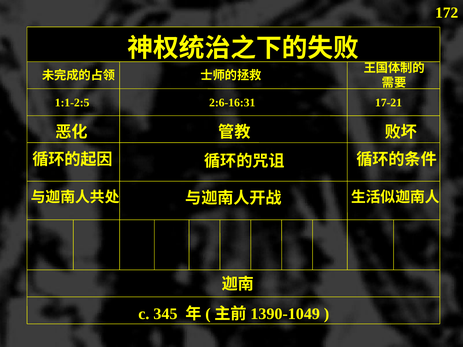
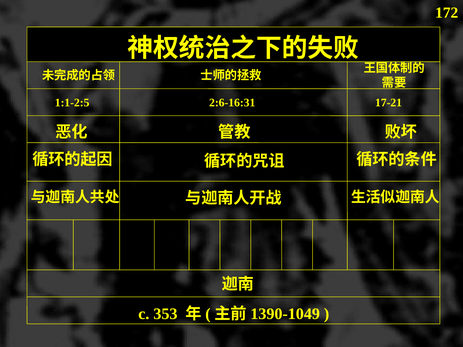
345: 345 -> 353
